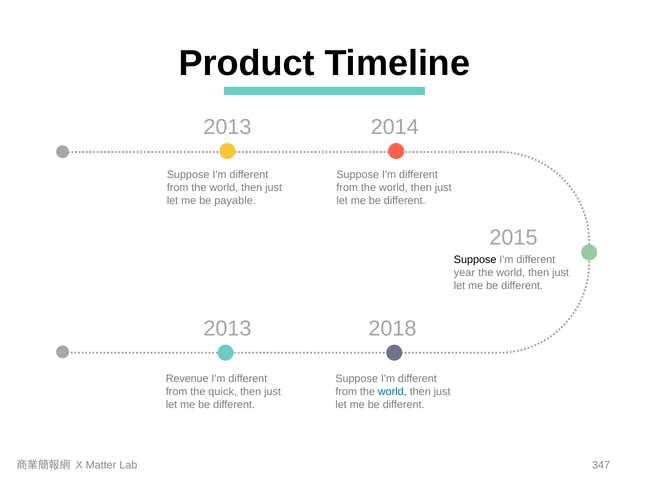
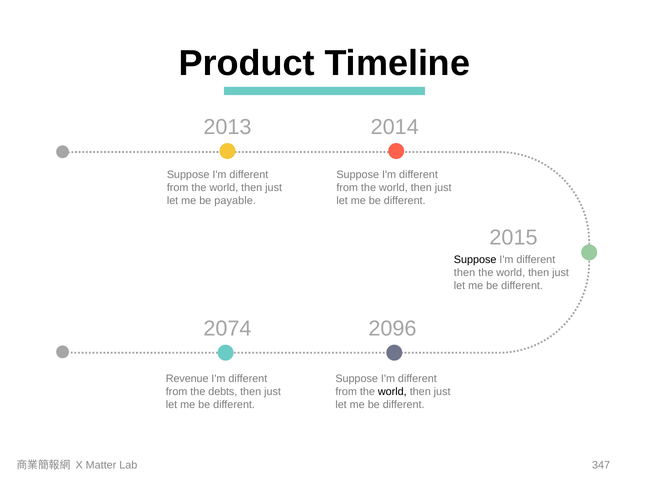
year at (465, 272): year -> then
2013 at (227, 328): 2013 -> 2074
2018: 2018 -> 2096
quick: quick -> debts
world at (392, 391) colour: blue -> black
